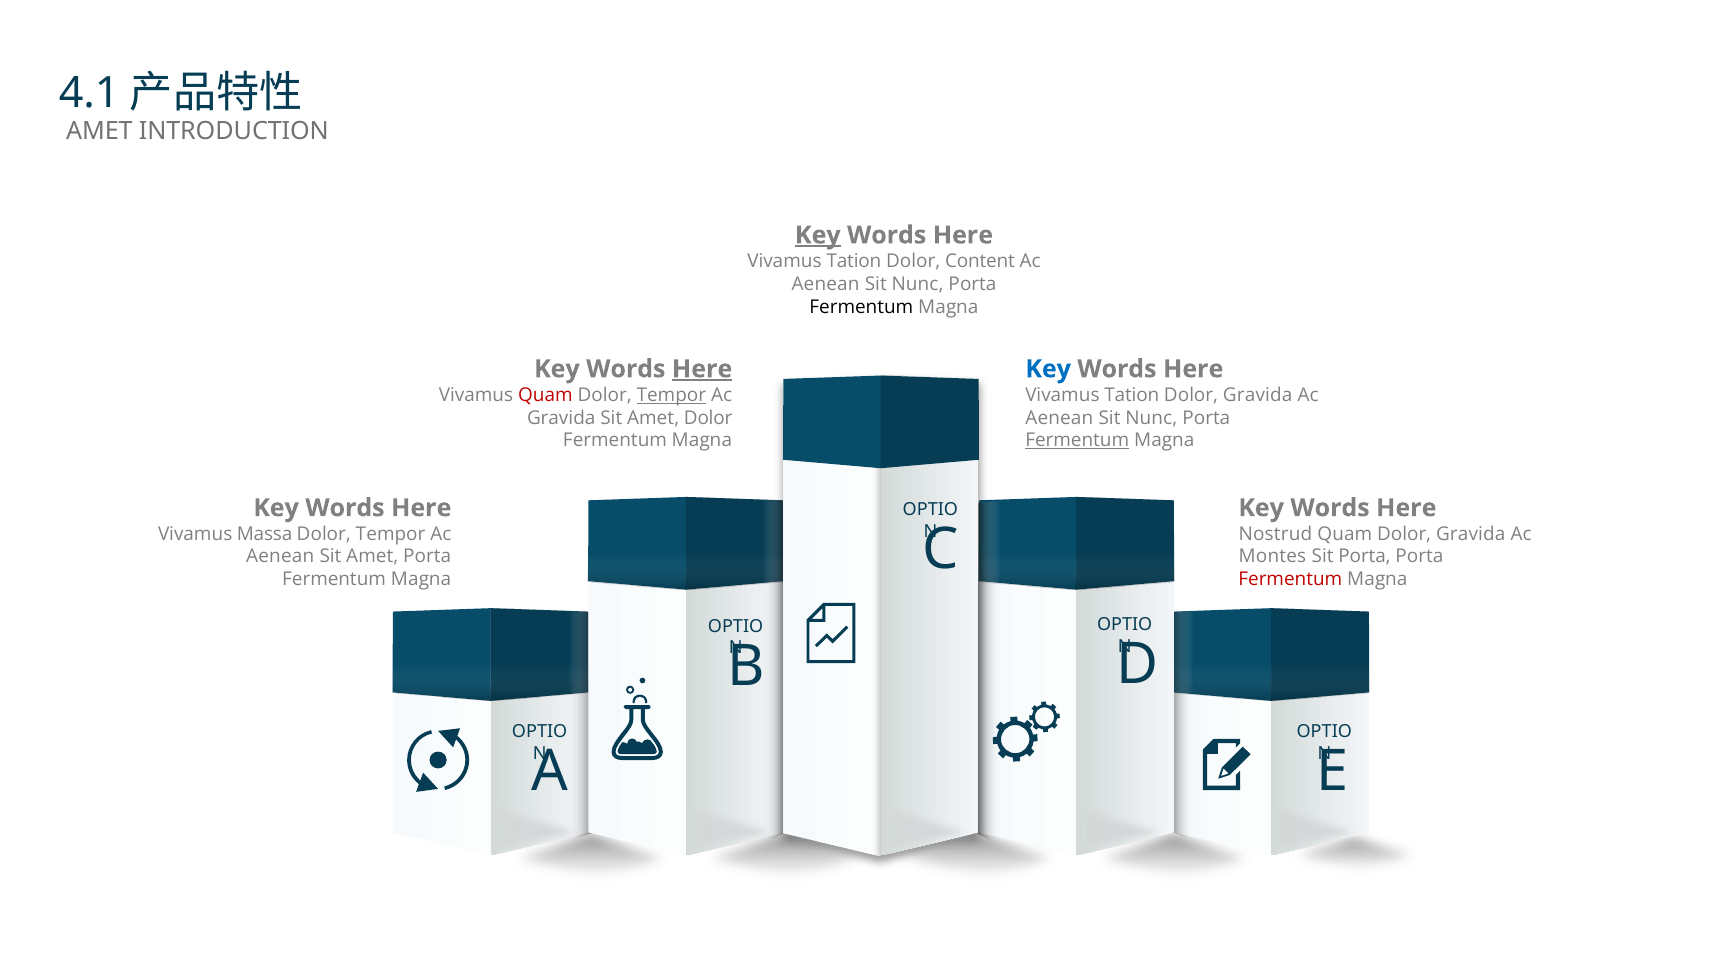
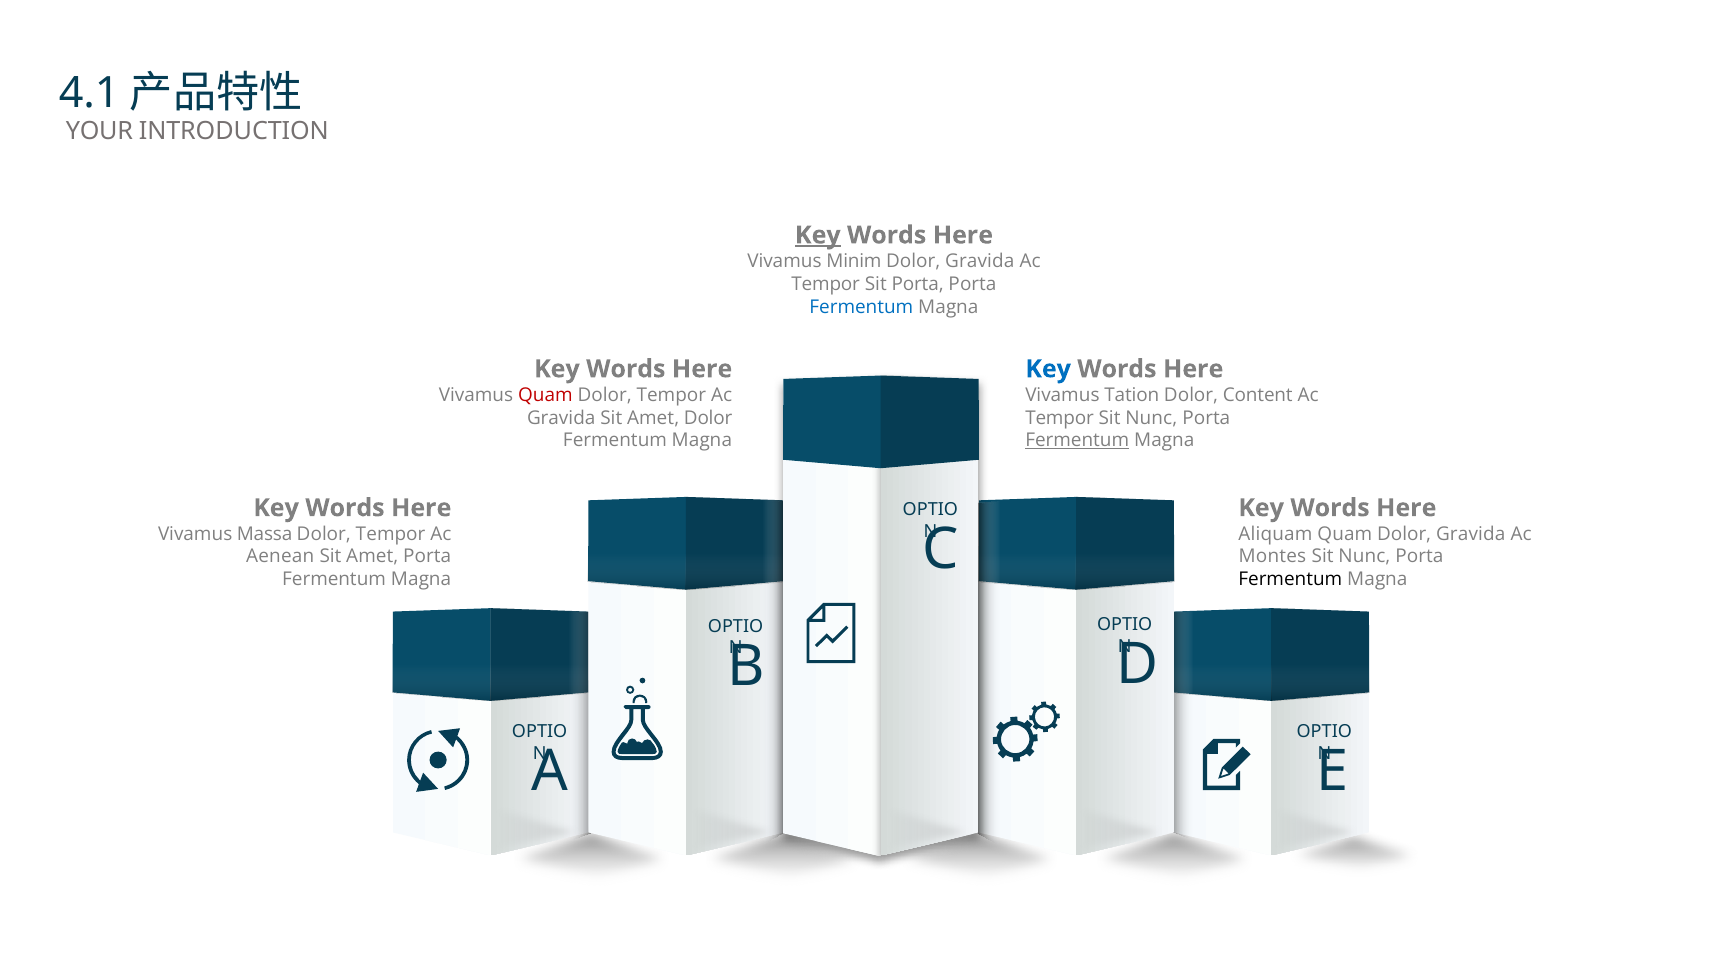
AMET at (99, 131): AMET -> YOUR
Tation at (854, 261): Tation -> Minim
Content at (980, 261): Content -> Gravida
Aenean at (826, 284): Aenean -> Tempor
Nunc at (917, 284): Nunc -> Porta
Fermentum at (861, 307) colour: black -> blue
Here at (702, 369) underline: present -> none
Tempor at (671, 395) underline: present -> none
Gravida at (1258, 395): Gravida -> Content
Aenean at (1059, 418): Aenean -> Tempor
Nostrud: Nostrud -> Aliquam
Porta at (1365, 557): Porta -> Nunc
Fermentum at (1290, 580) colour: red -> black
